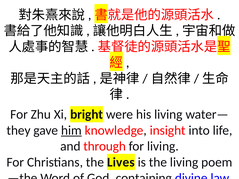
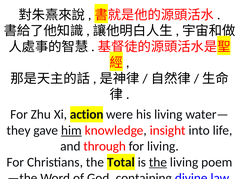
bright: bright -> action
Lives: Lives -> Total
the at (158, 162) underline: none -> present
